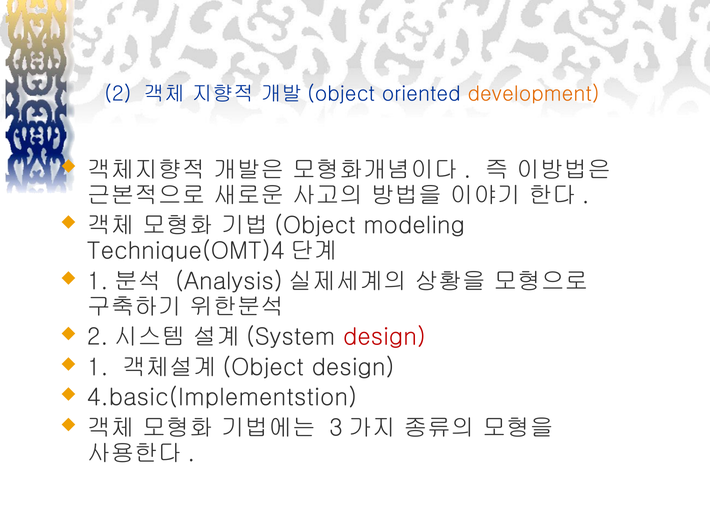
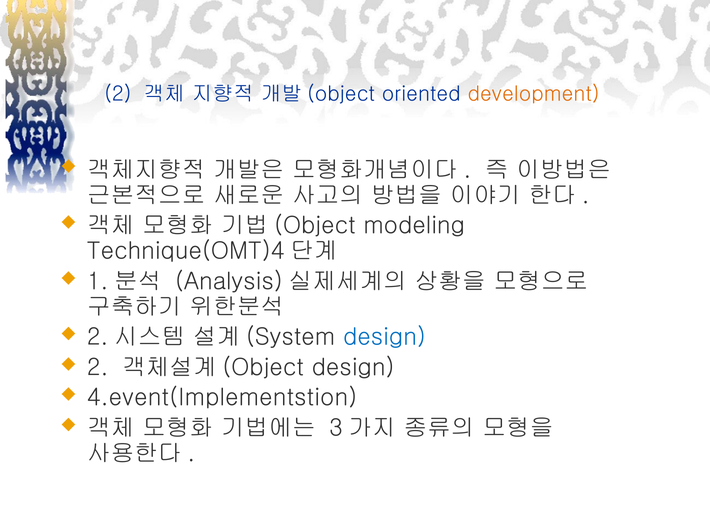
design at (384, 337) colour: red -> blue
1 at (98, 368): 1 -> 2
4.basic(Implementstion: 4.basic(Implementstion -> 4.event(Implementstion
